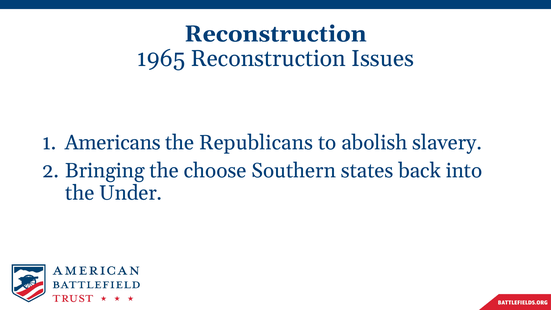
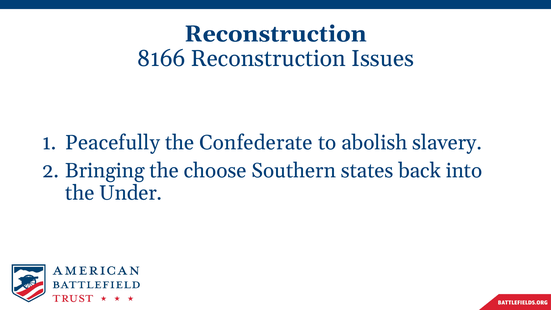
1965: 1965 -> 8166
Americans: Americans -> Peacefully
Republicans: Republicans -> Confederate
